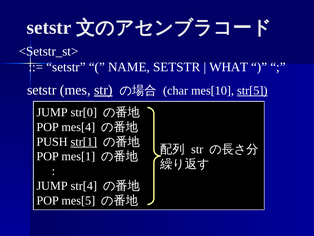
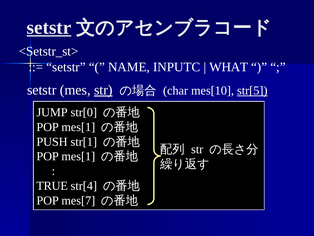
setstr at (49, 28) underline: none -> present
NAME SETSTR: SETSTR -> INPUTC
mes[4 at (78, 127): mes[4 -> mes[1
str[1 underline: present -> none
JUMP at (52, 185): JUMP -> TRUE
mes[5: mes[5 -> mes[7
